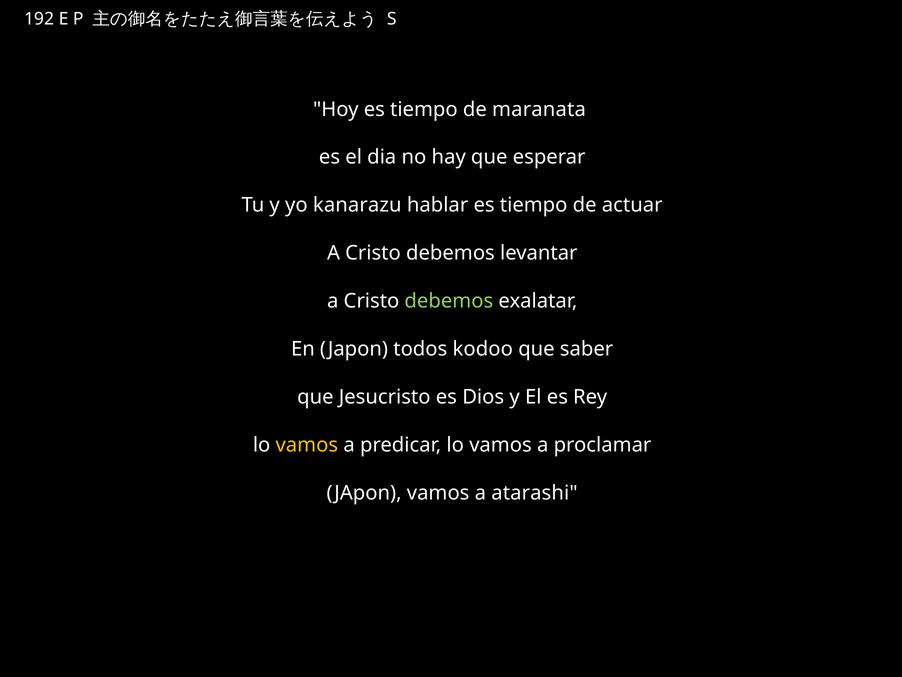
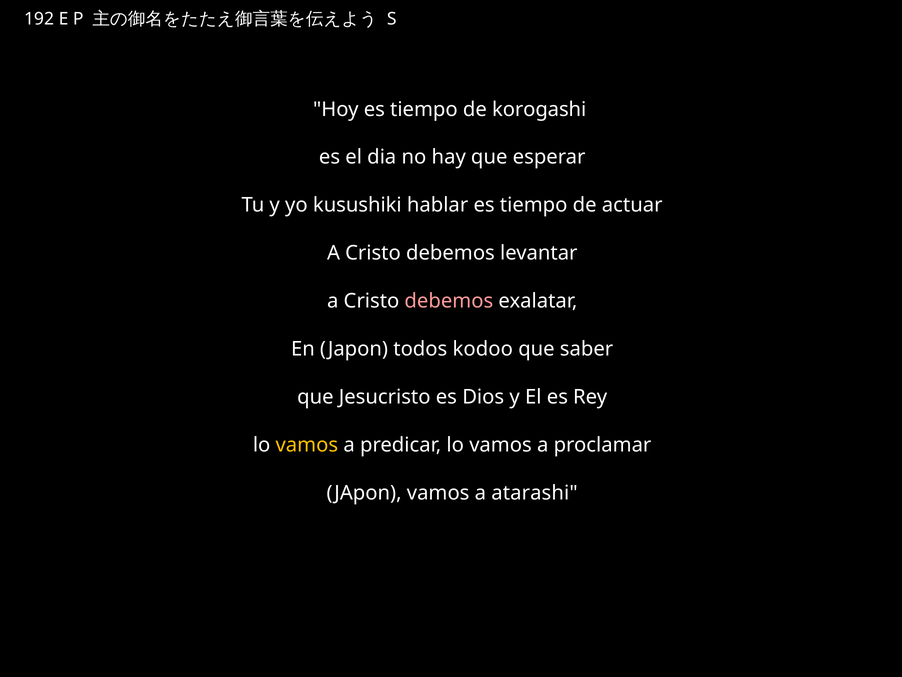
maranata: maranata -> korogashi
kanarazu: kanarazu -> kusushiki
debemos at (449, 301) colour: light green -> pink
